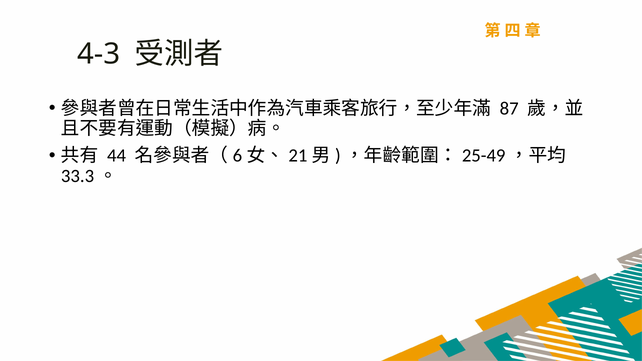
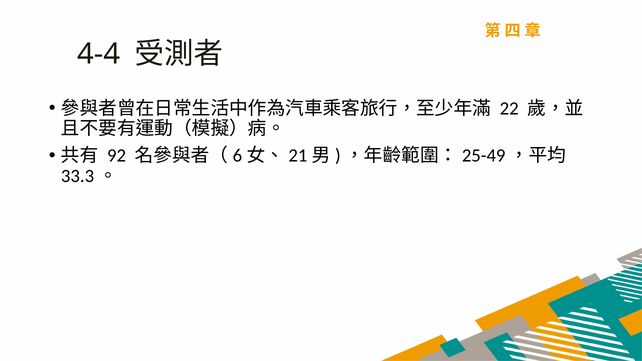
4-3: 4-3 -> 4-4
87: 87 -> 22
44: 44 -> 92
